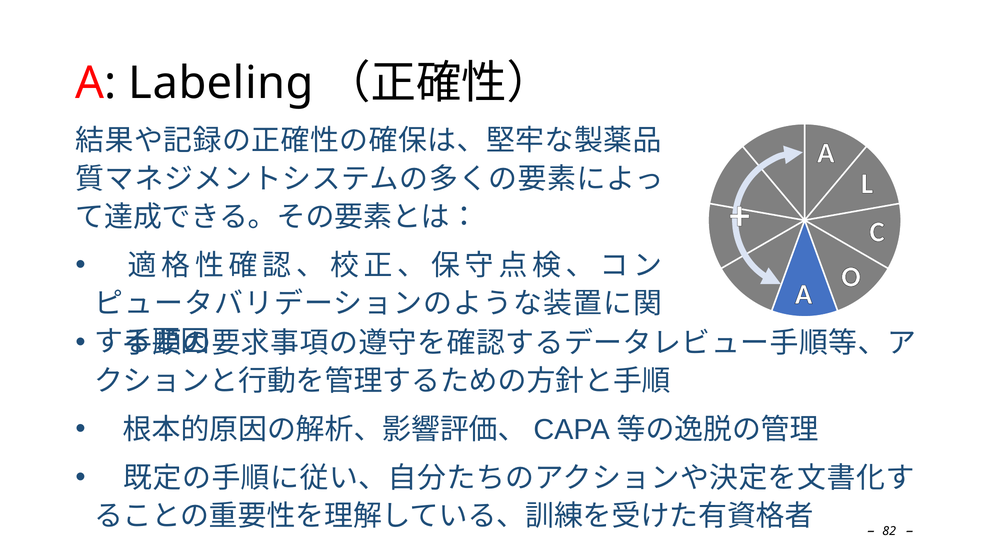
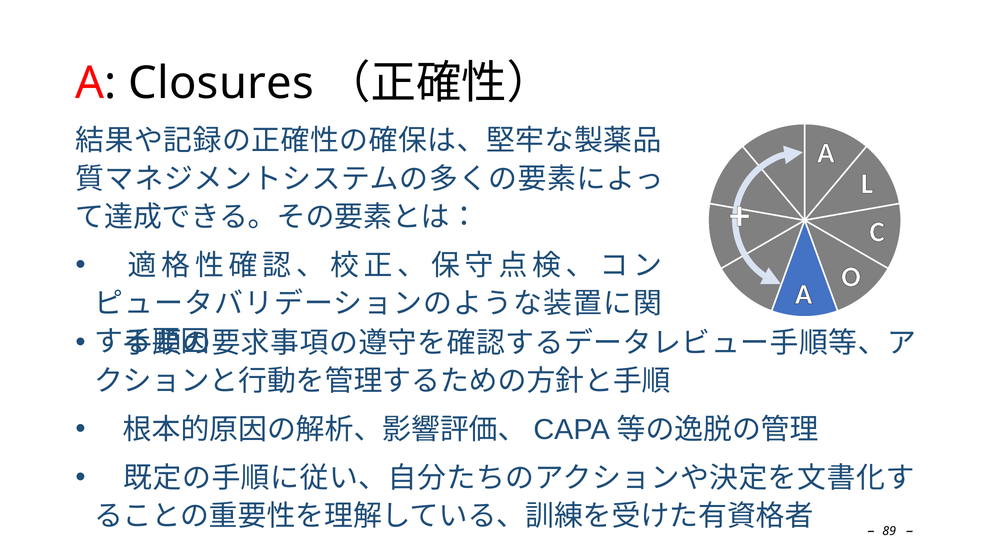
Labeling: Labeling -> Closures
82: 82 -> 89
